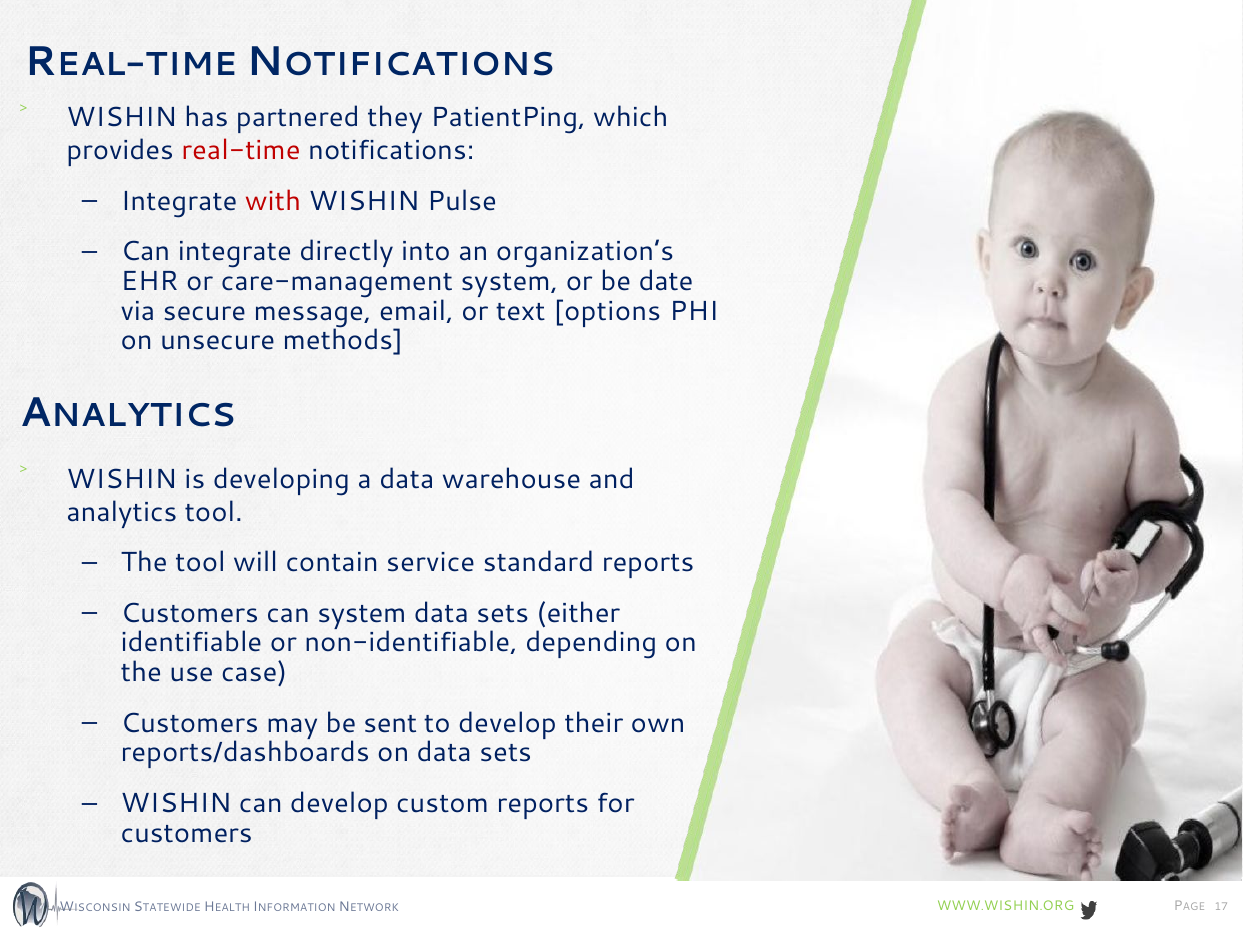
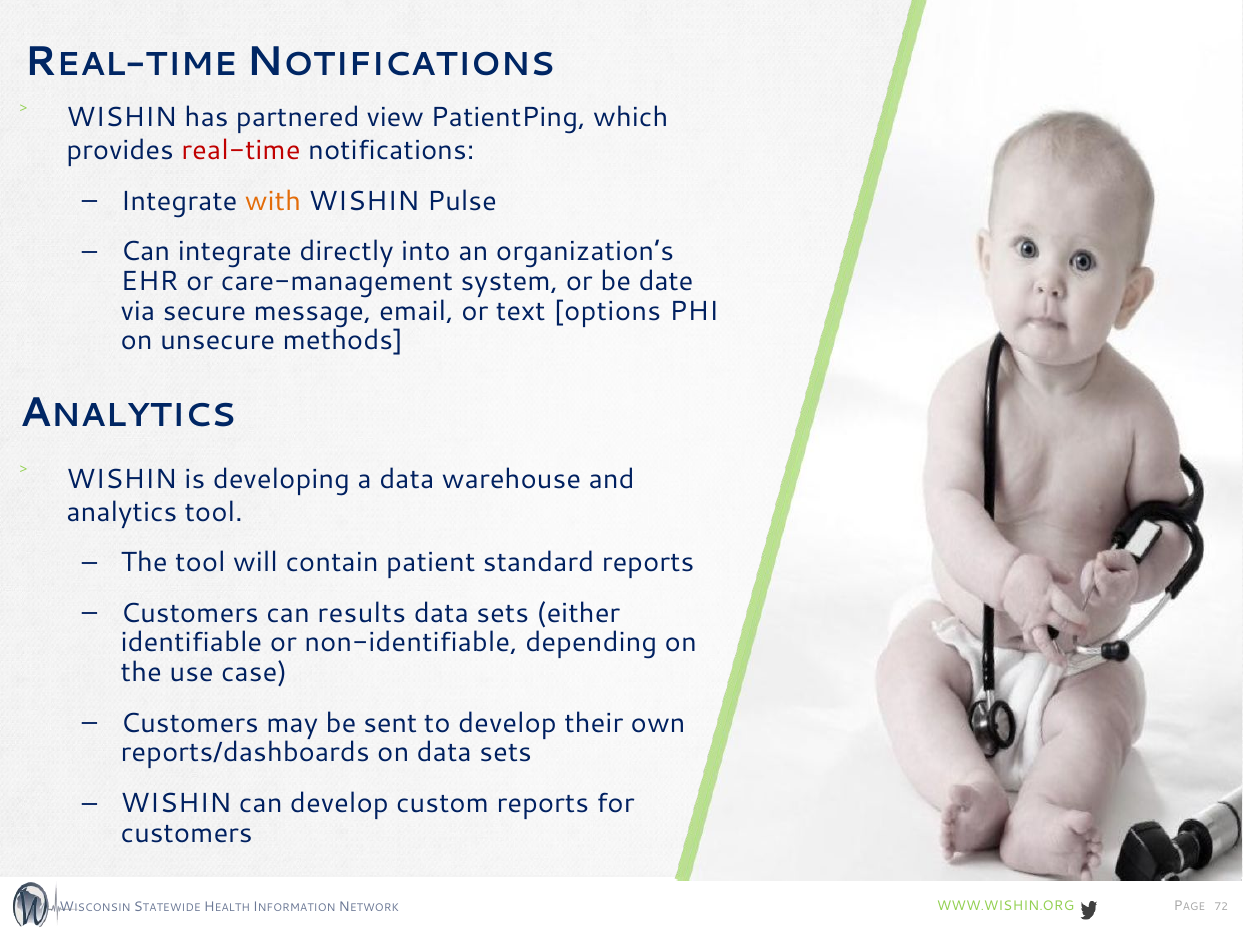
they: they -> view
with colour: red -> orange
service: service -> patient
can system: system -> results
17: 17 -> 72
